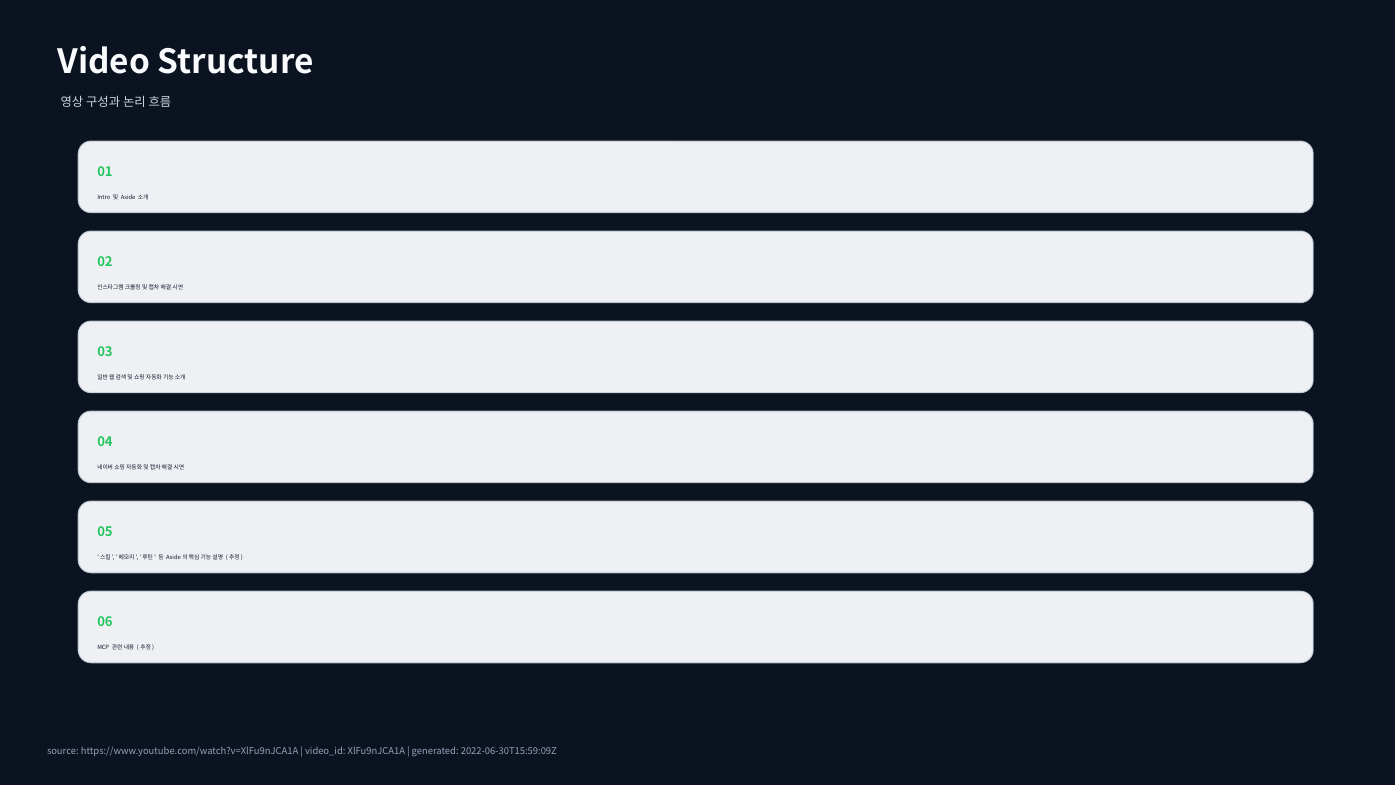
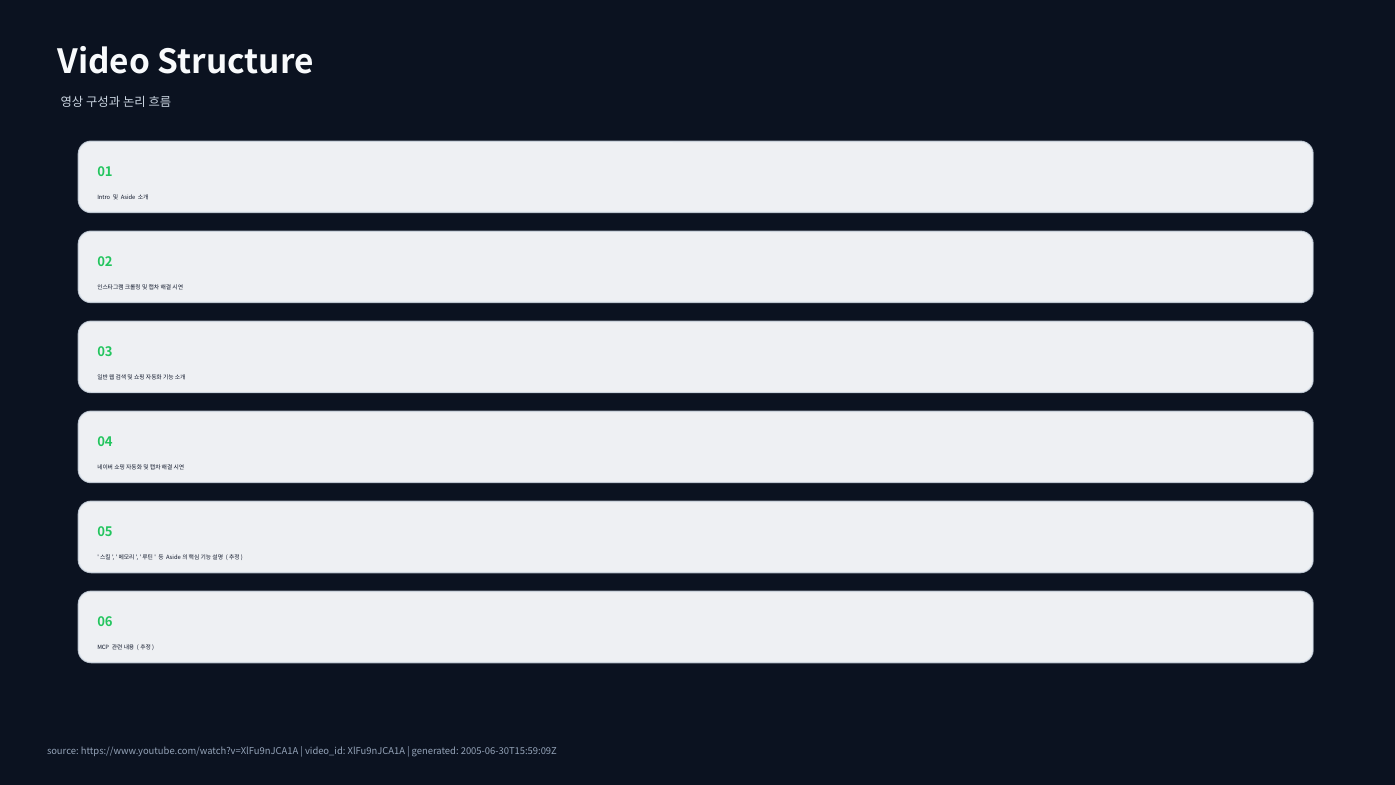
2022-06-30T15:59:09Z: 2022-06-30T15:59:09Z -> 2005-06-30T15:59:09Z
